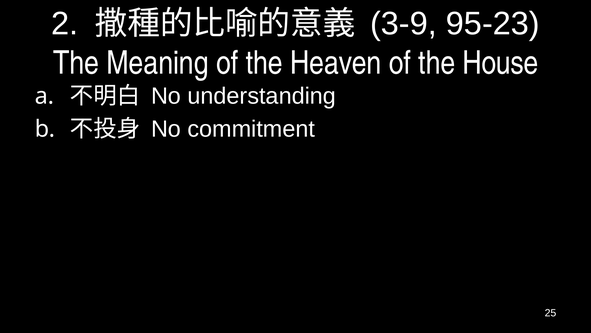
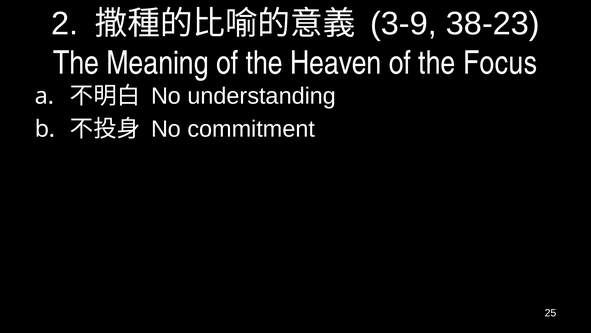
95-23: 95-23 -> 38-23
House: House -> Focus
